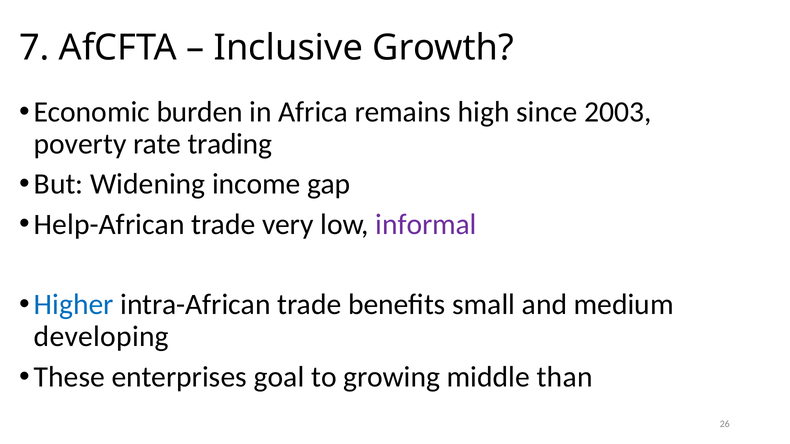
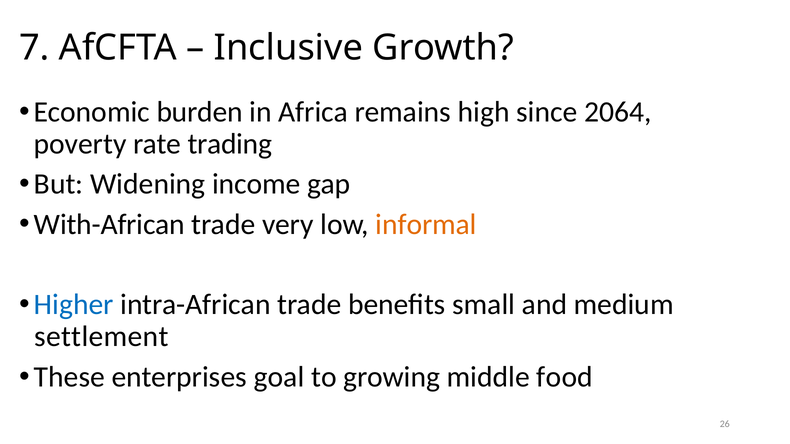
2003: 2003 -> 2064
Help-African: Help-African -> With-African
informal colour: purple -> orange
developing: developing -> settlement
than: than -> food
